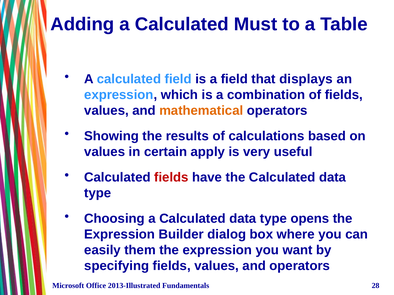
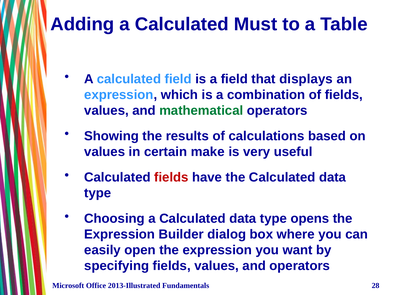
mathematical colour: orange -> green
apply: apply -> make
them: them -> open
